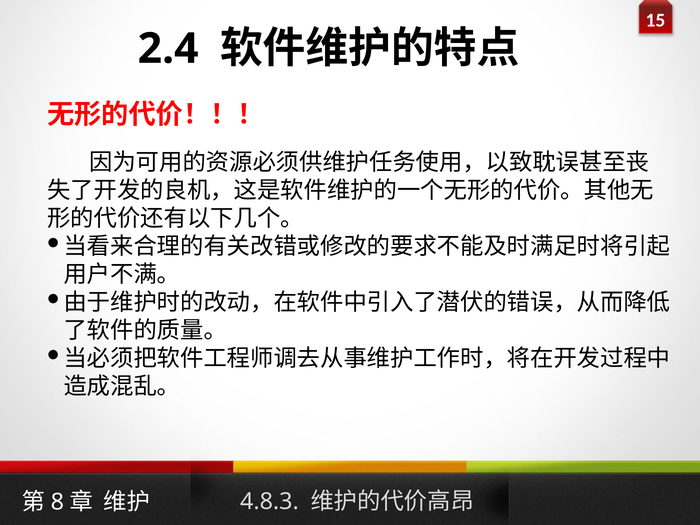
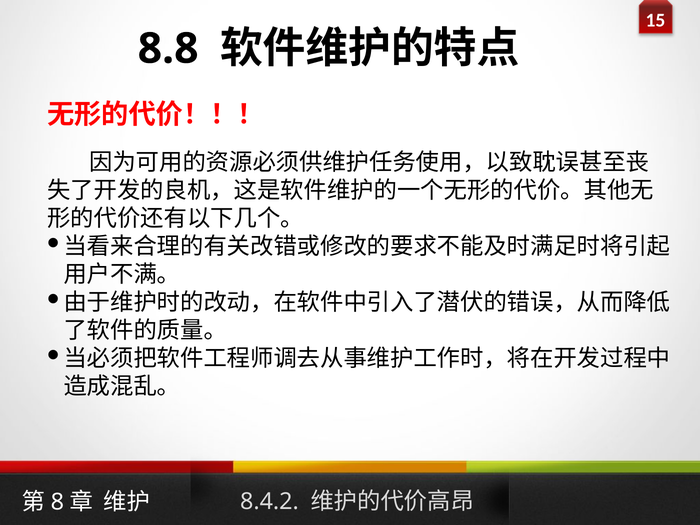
2.4: 2.4 -> 8.8
4.8.3: 4.8.3 -> 8.4.2
